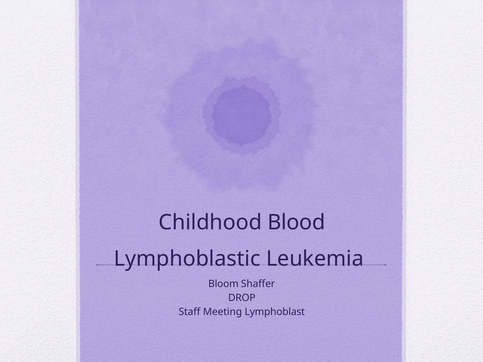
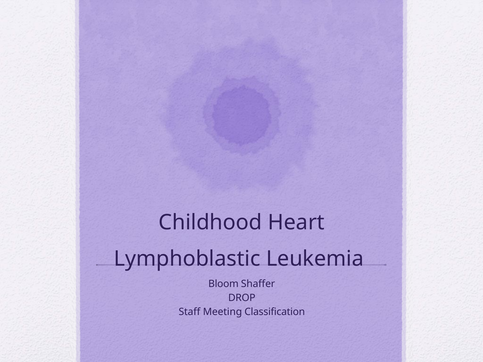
Blood: Blood -> Heart
Lymphoblast: Lymphoblast -> Classification
